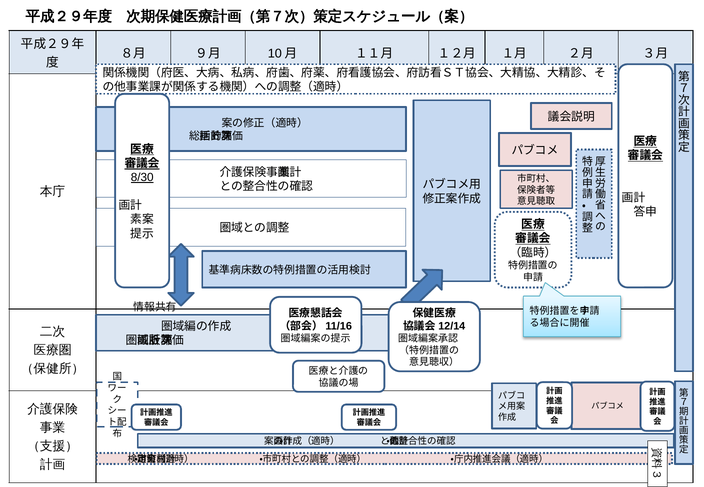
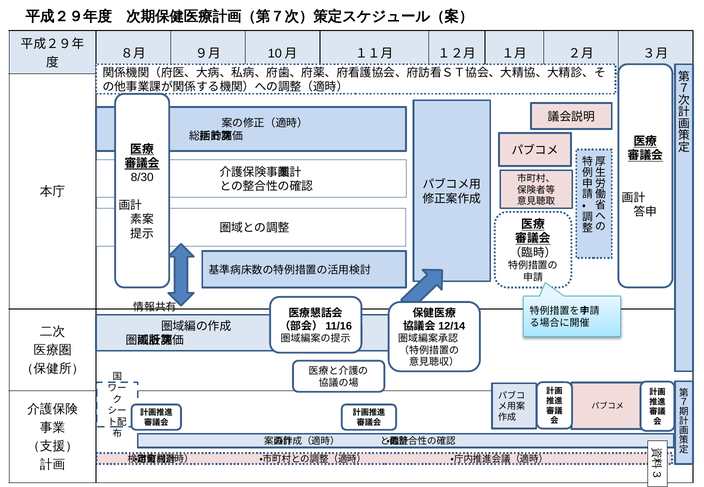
8/30 underline: present -> none
